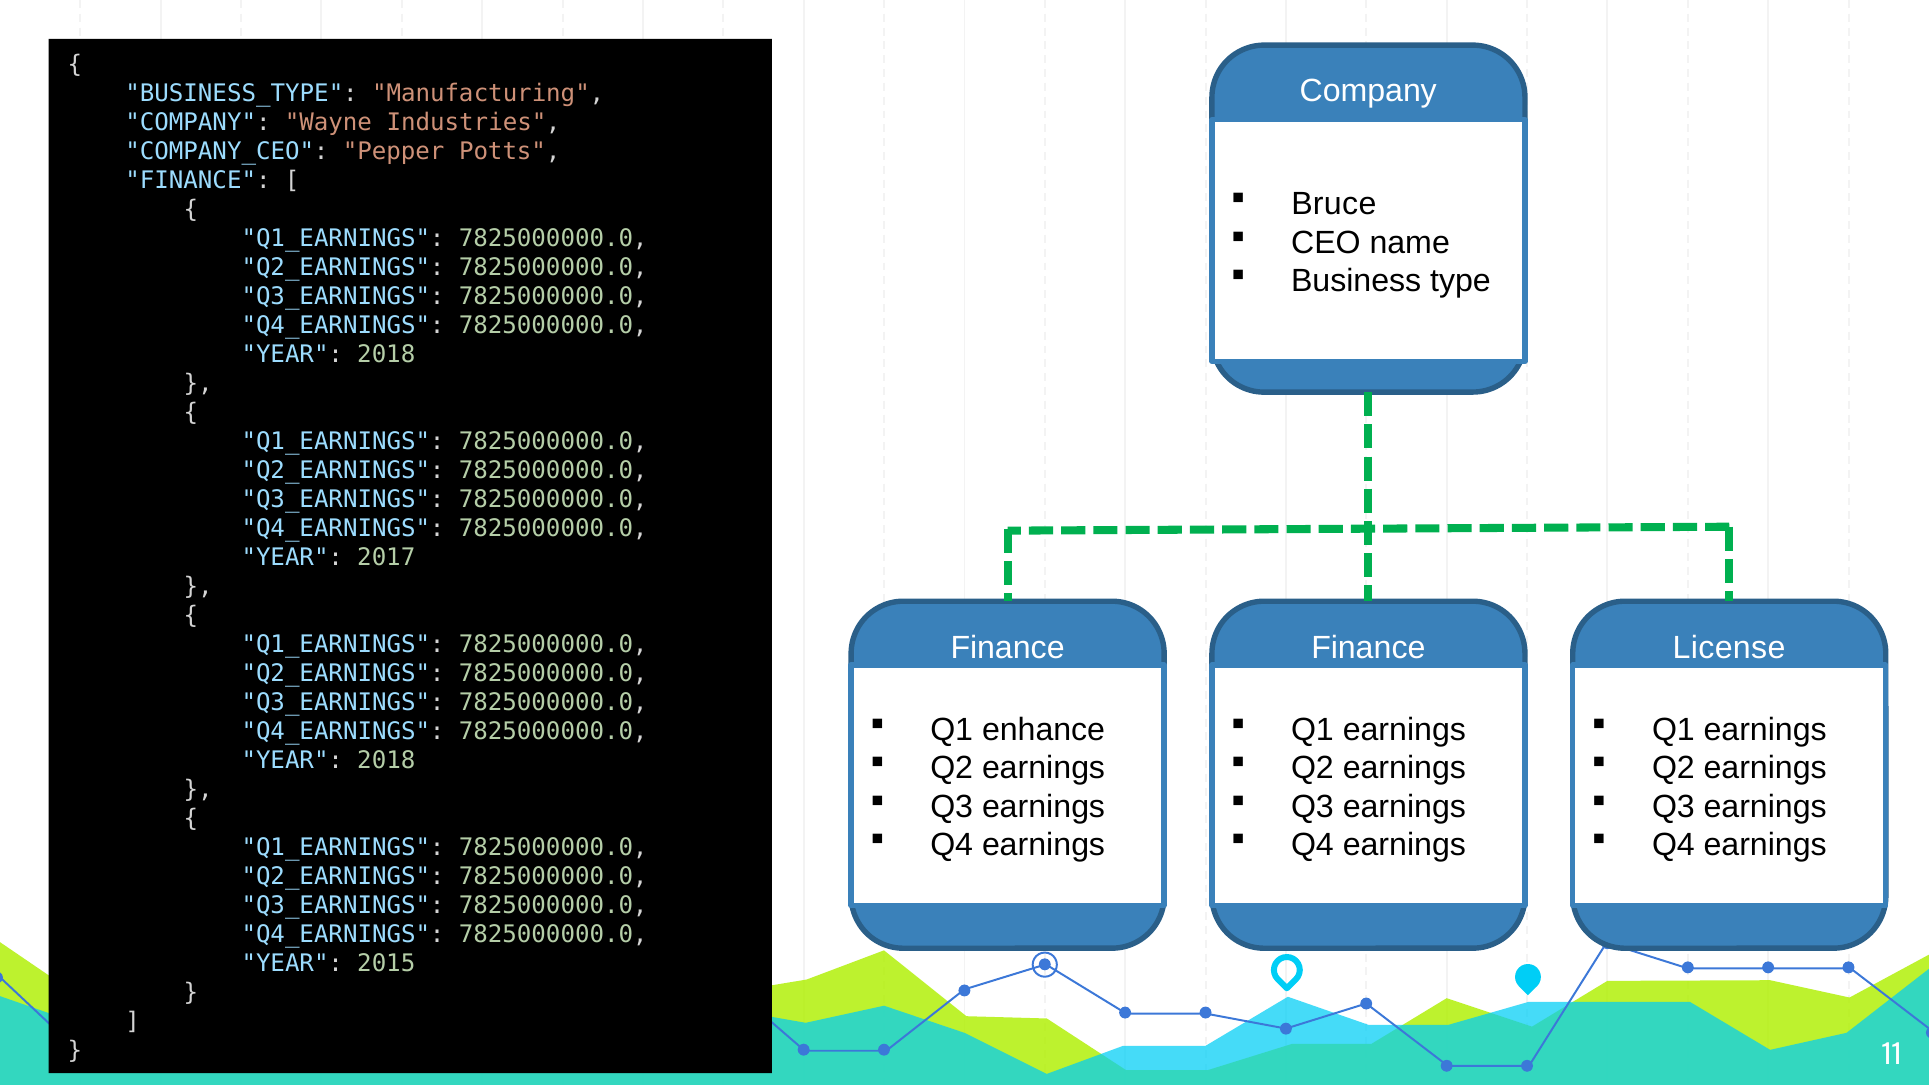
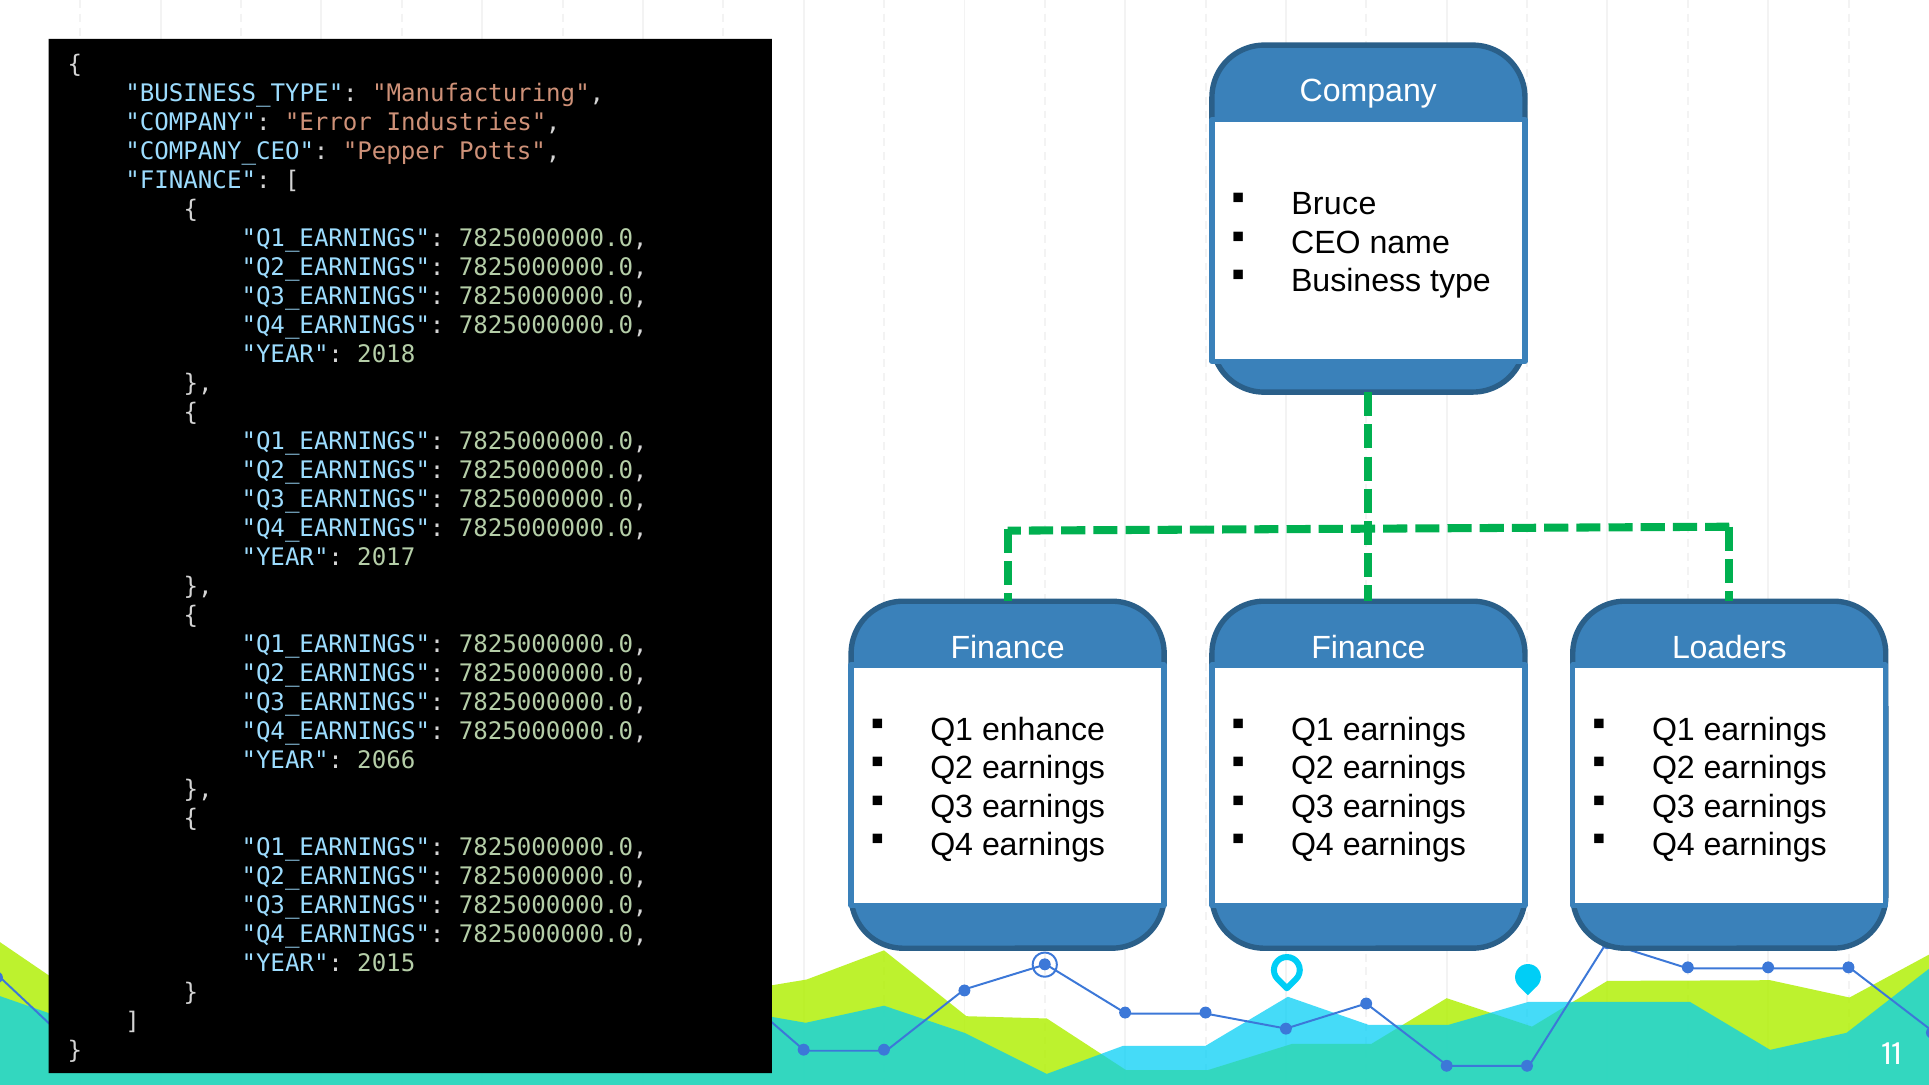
Wayne: Wayne -> Error
License: License -> Loaders
2018 at (386, 761): 2018 -> 2066
